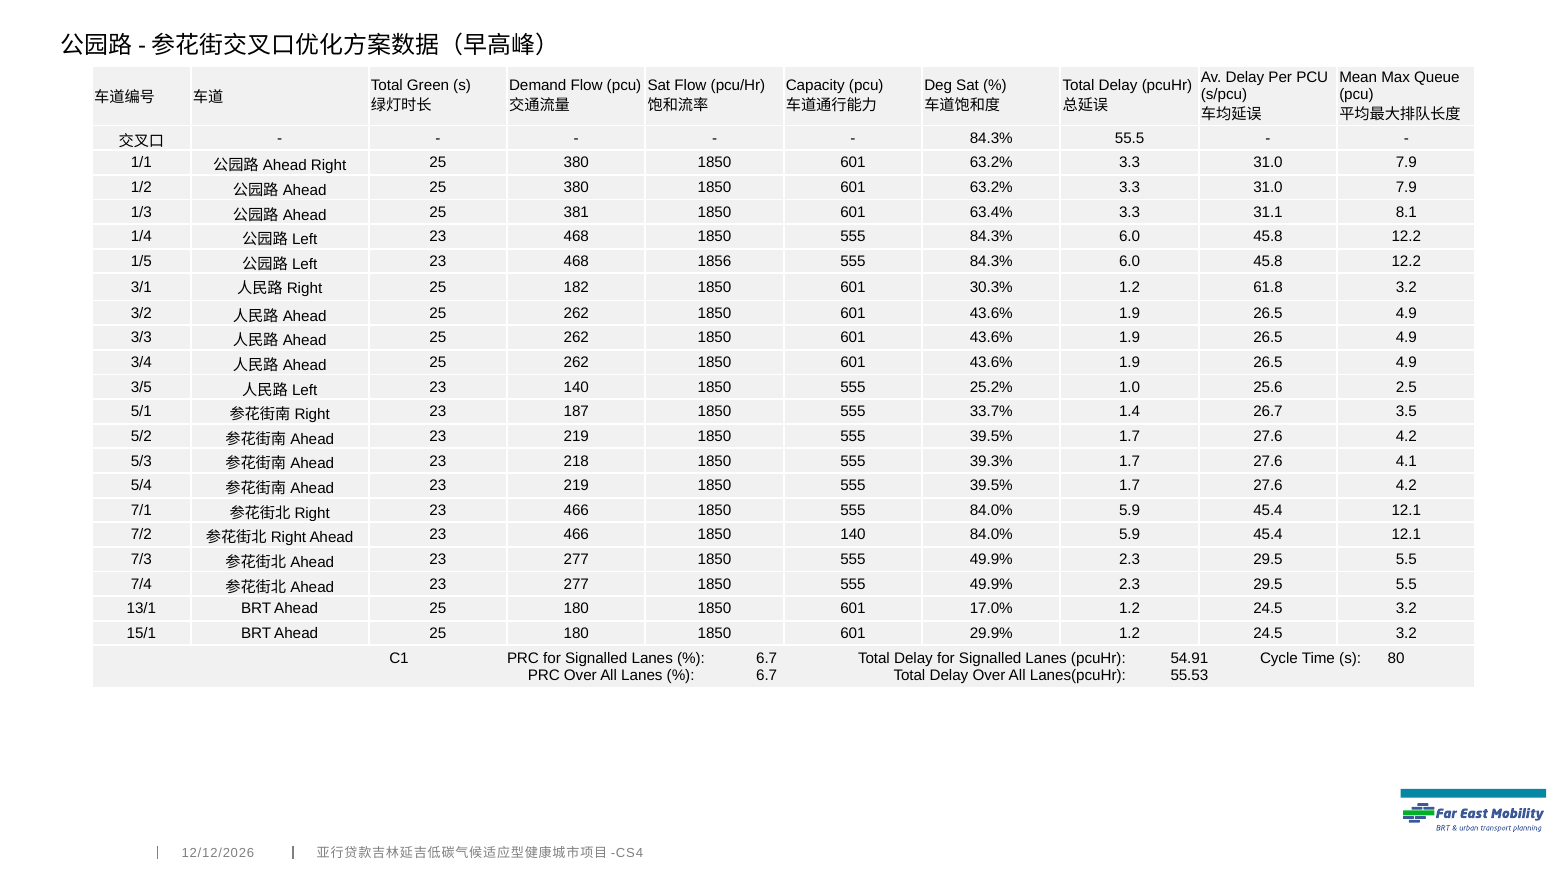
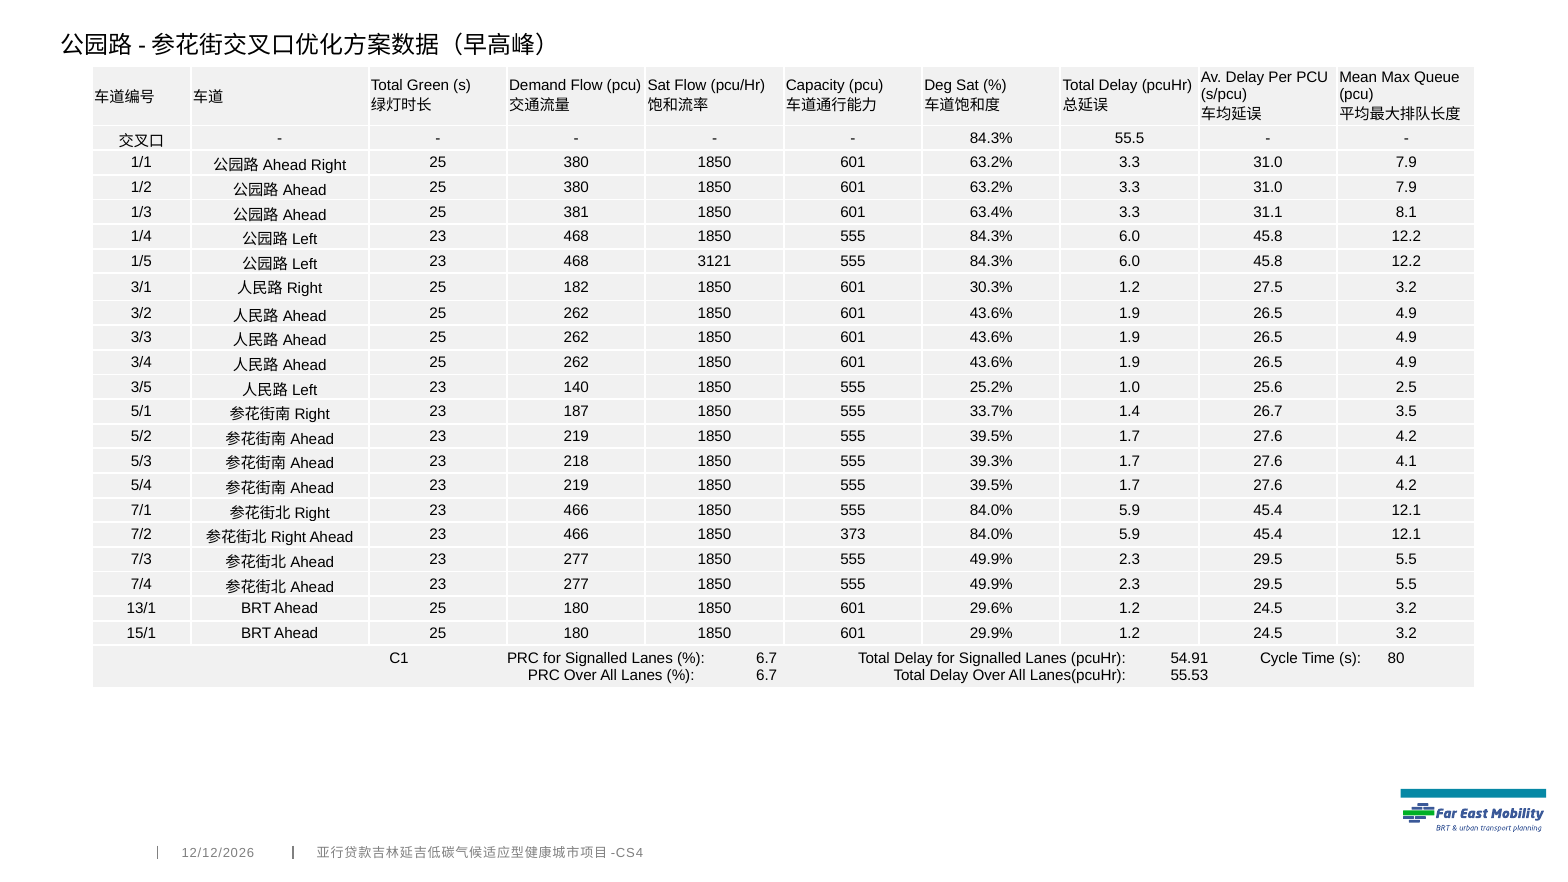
1856: 1856 -> 3121
61.8: 61.8 -> 27.5
1850 140: 140 -> 373
17.0%: 17.0% -> 29.6%
